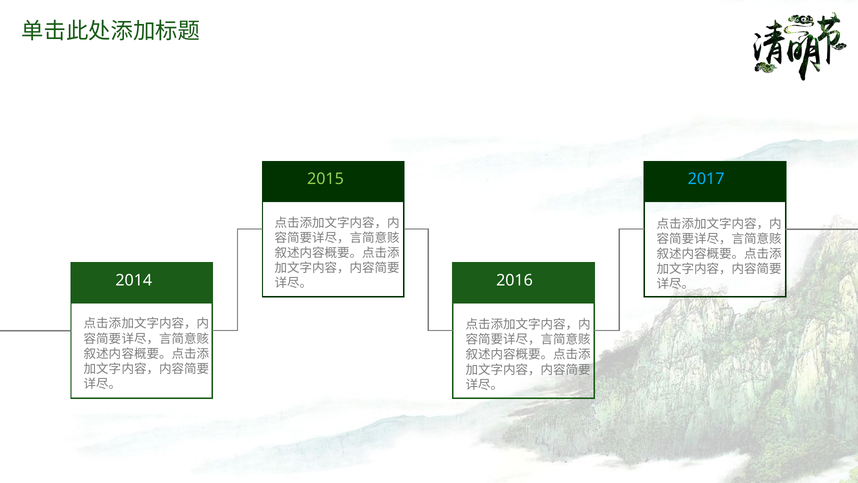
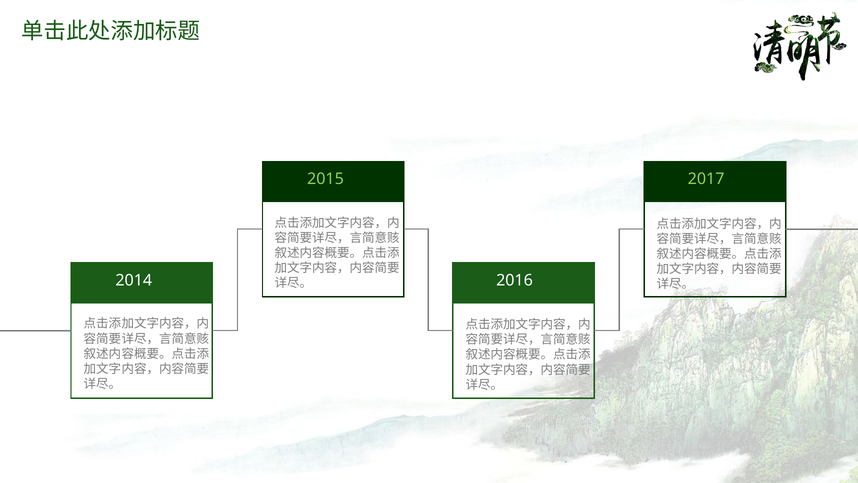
2017 colour: light blue -> light green
